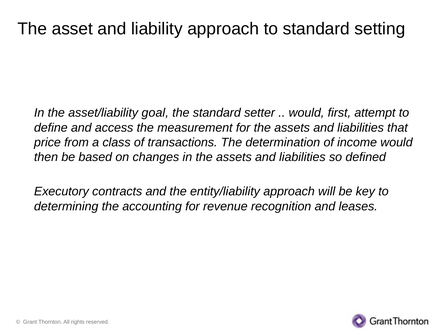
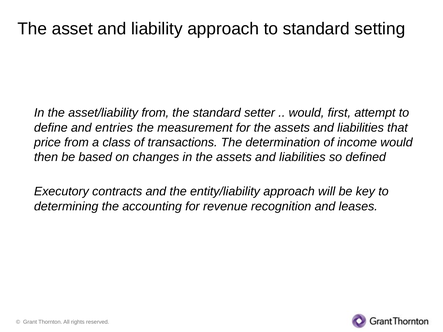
asset/liability goal: goal -> from
access: access -> entries
